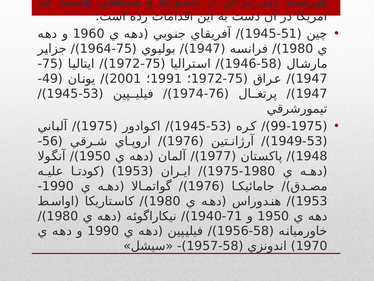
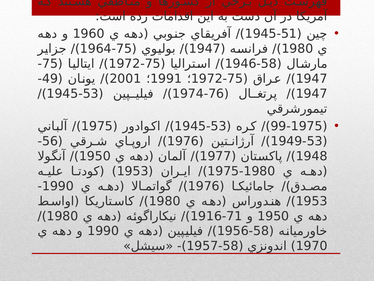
1940: 1940 -> 1916
